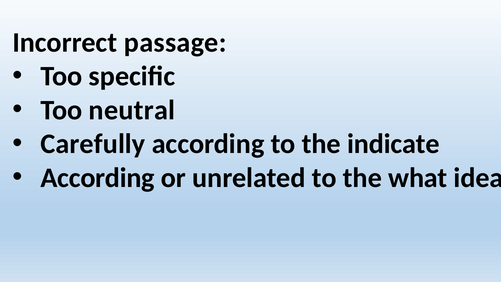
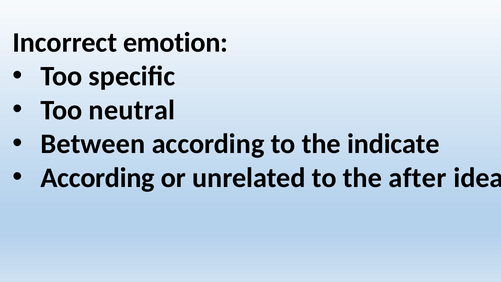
passage: passage -> emotion
Carefully: Carefully -> Between
what: what -> after
